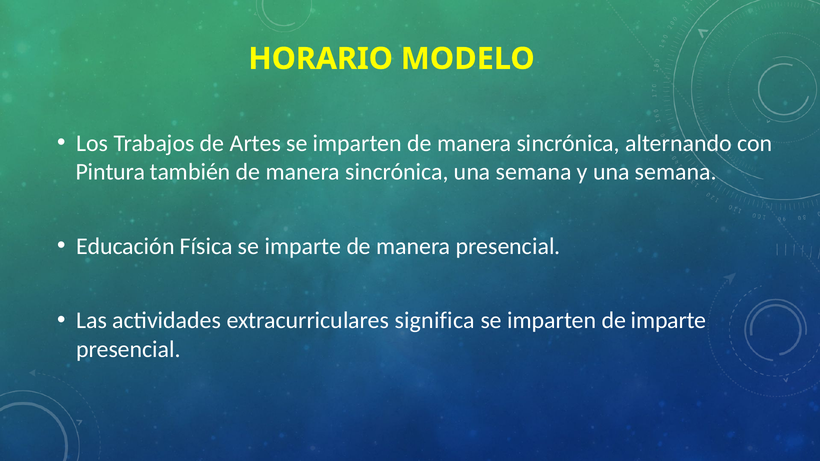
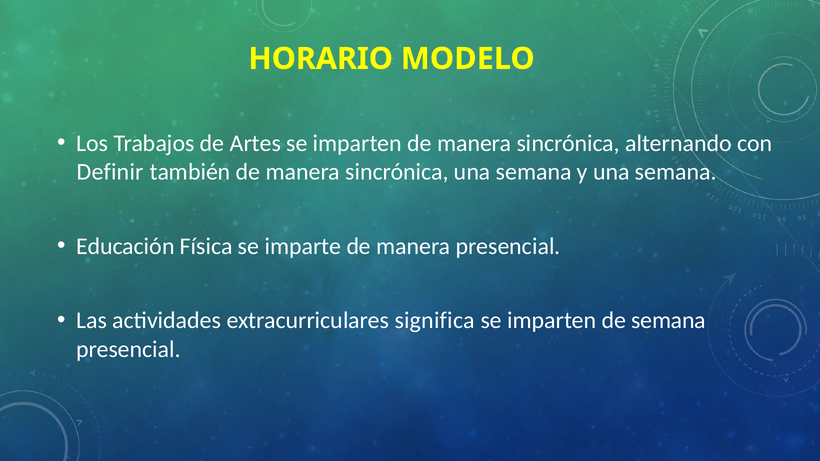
Pintura: Pintura -> Definir
de imparte: imparte -> semana
